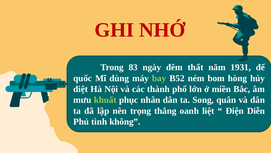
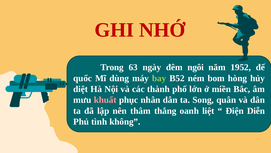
83: 83 -> 63
thất: thất -> ngôi
1931: 1931 -> 1952
khuất colour: light green -> pink
trọng: trọng -> thâm
